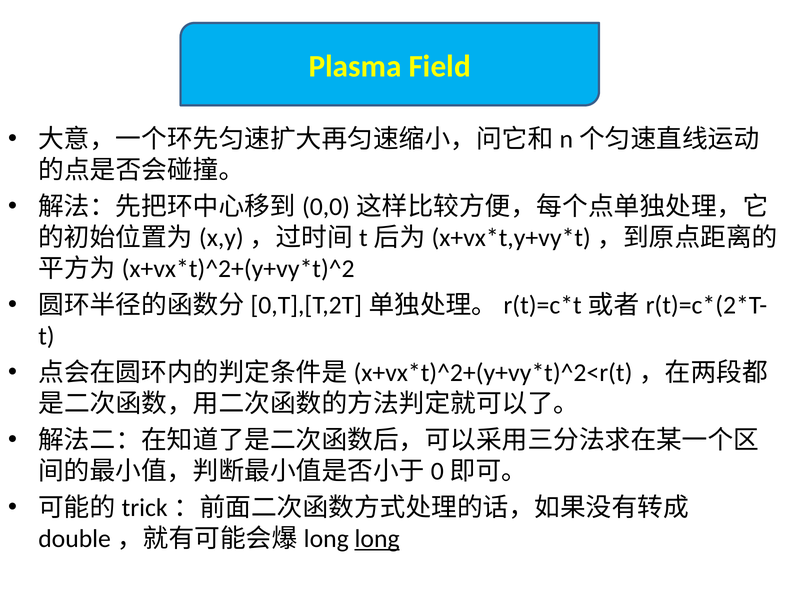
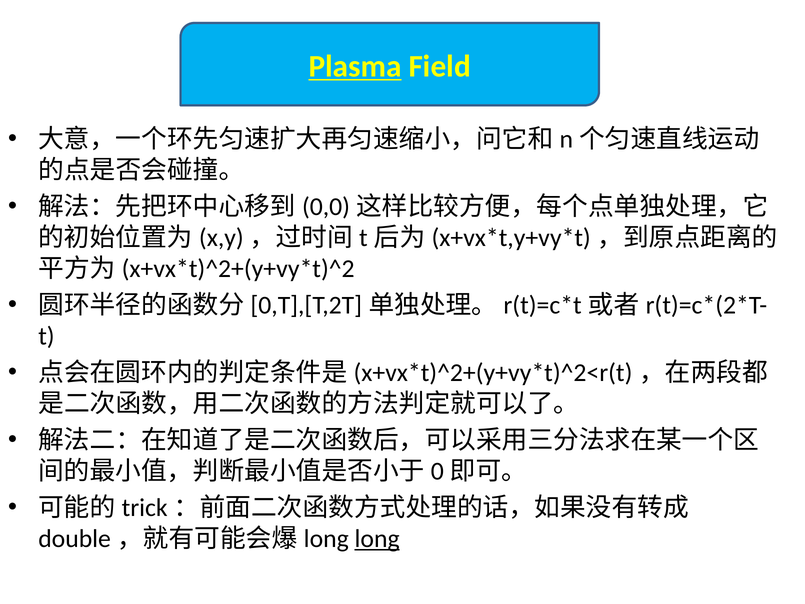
Plasma underline: none -> present
